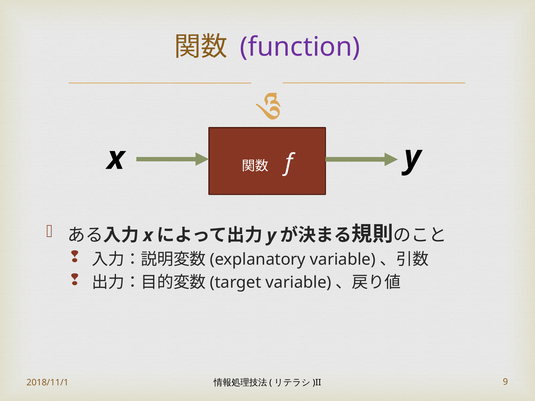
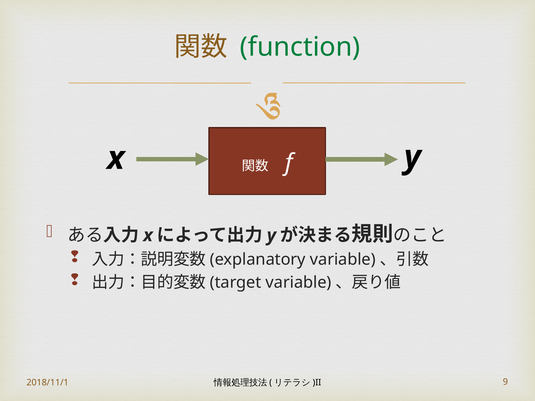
function colour: purple -> green
